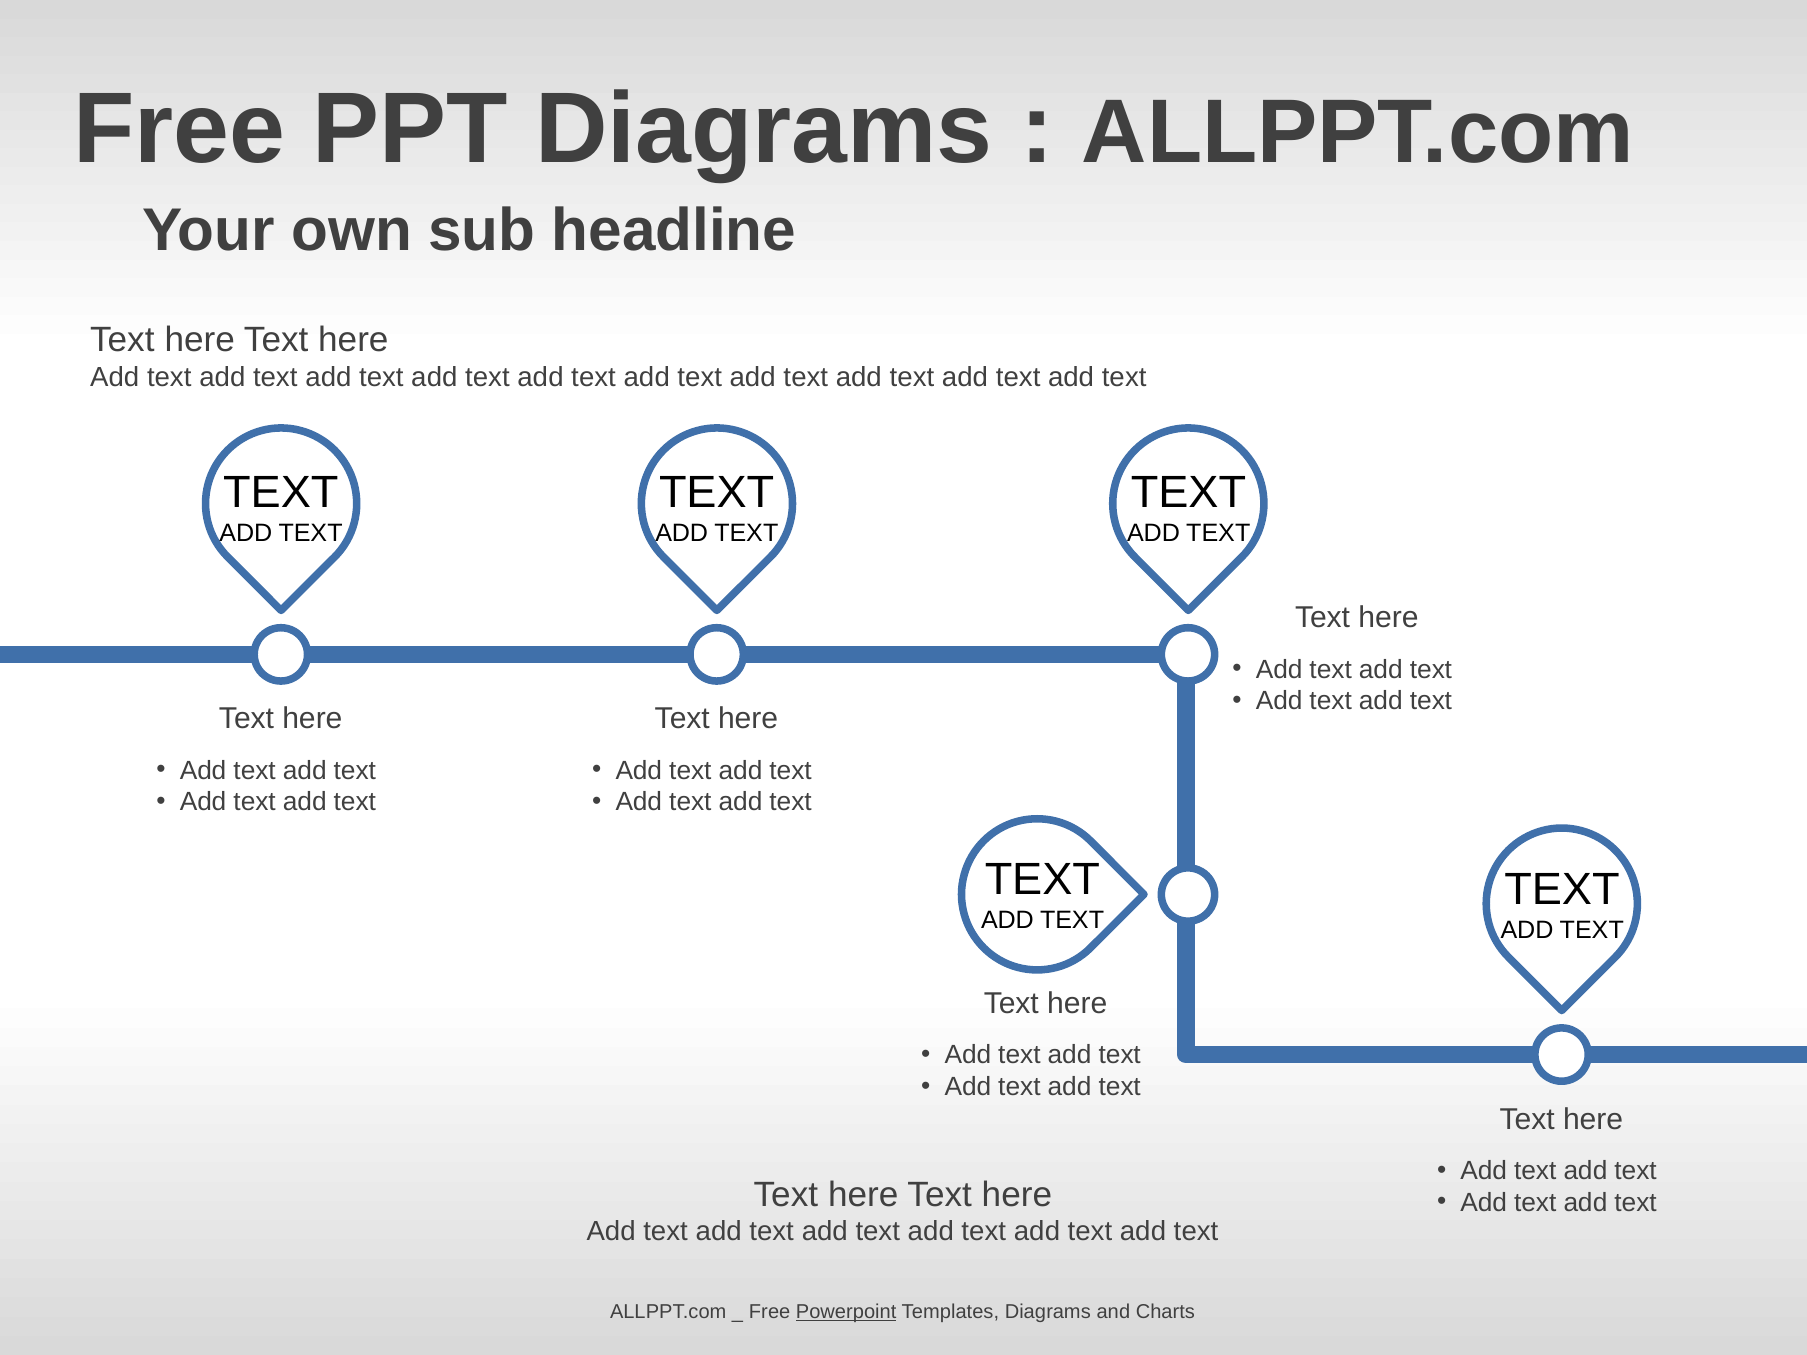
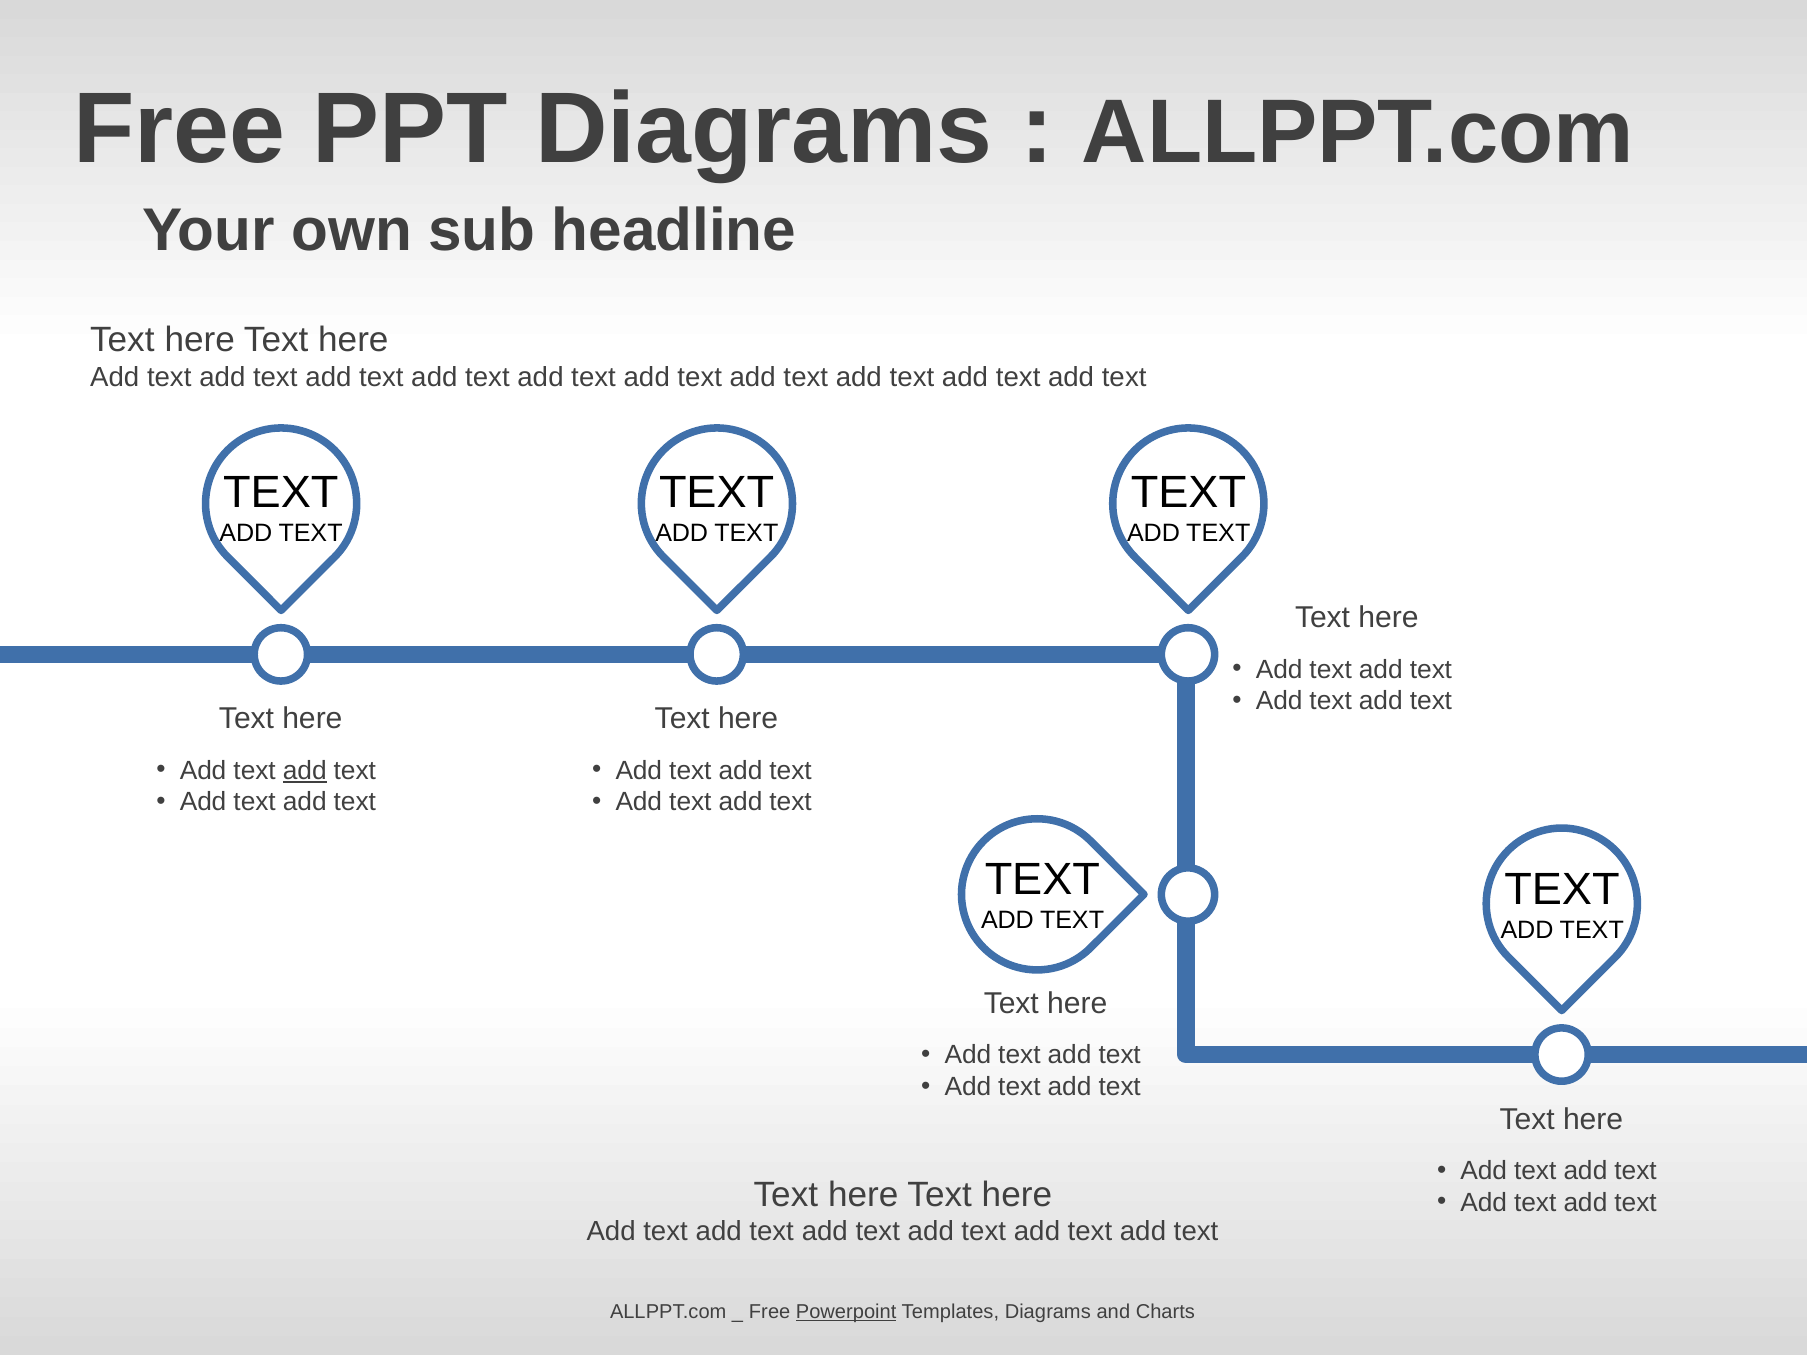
add at (305, 771) underline: none -> present
